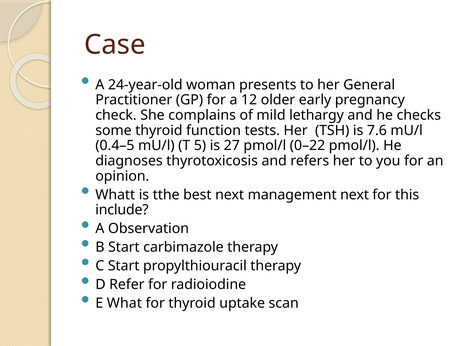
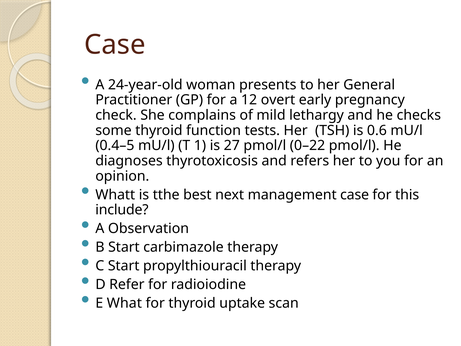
older: older -> overt
7.6: 7.6 -> 0.6
5: 5 -> 1
management next: next -> case
